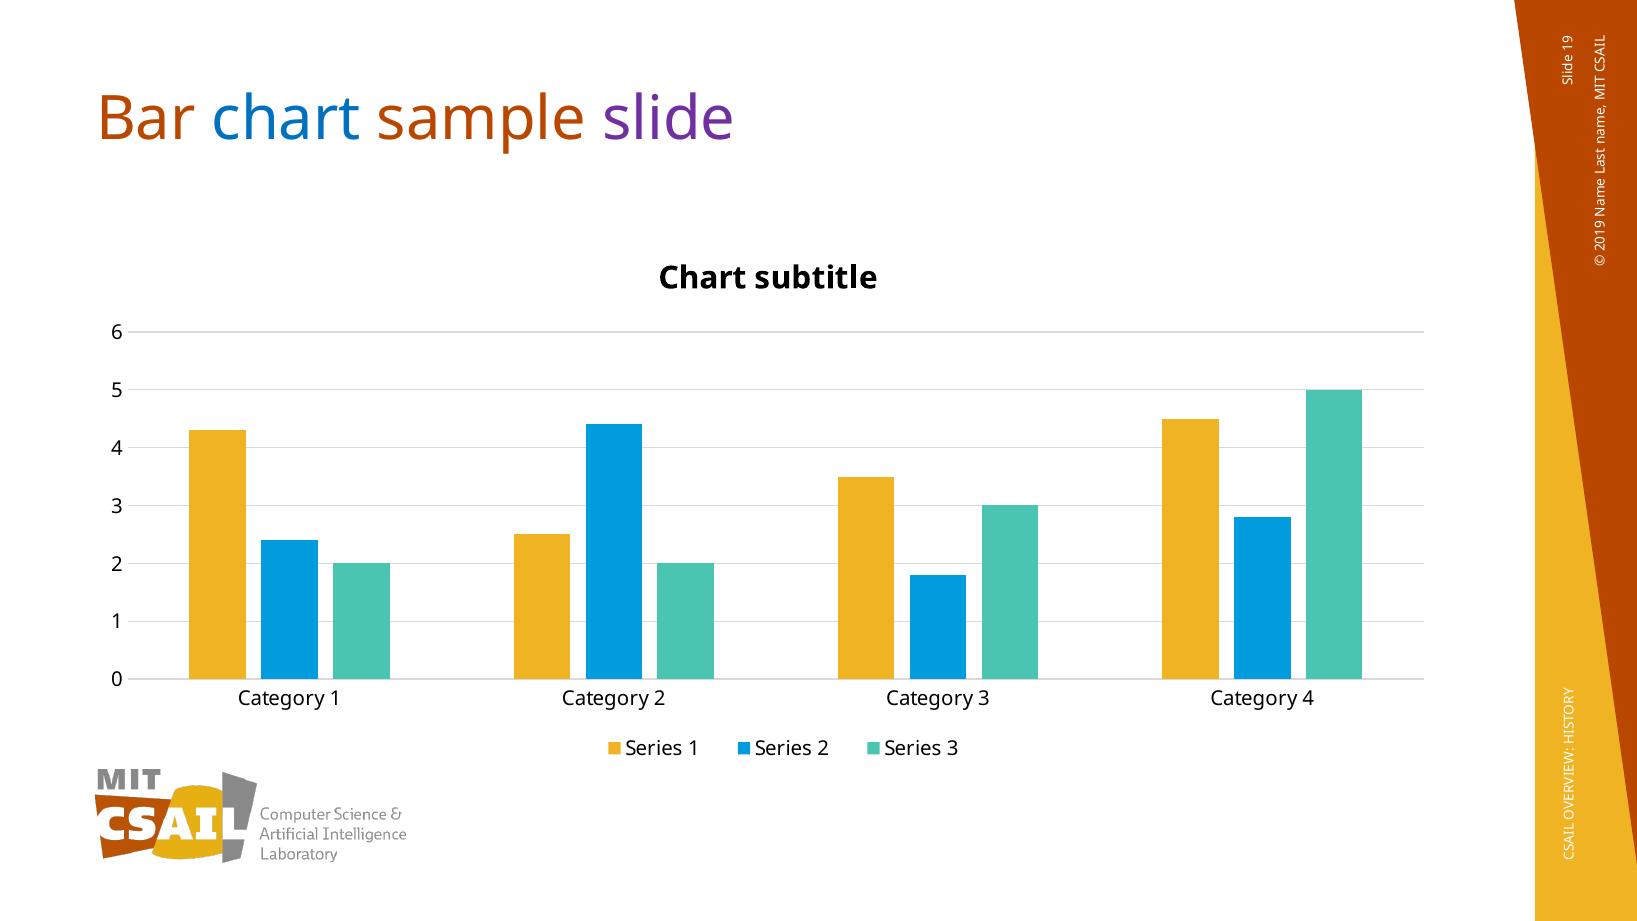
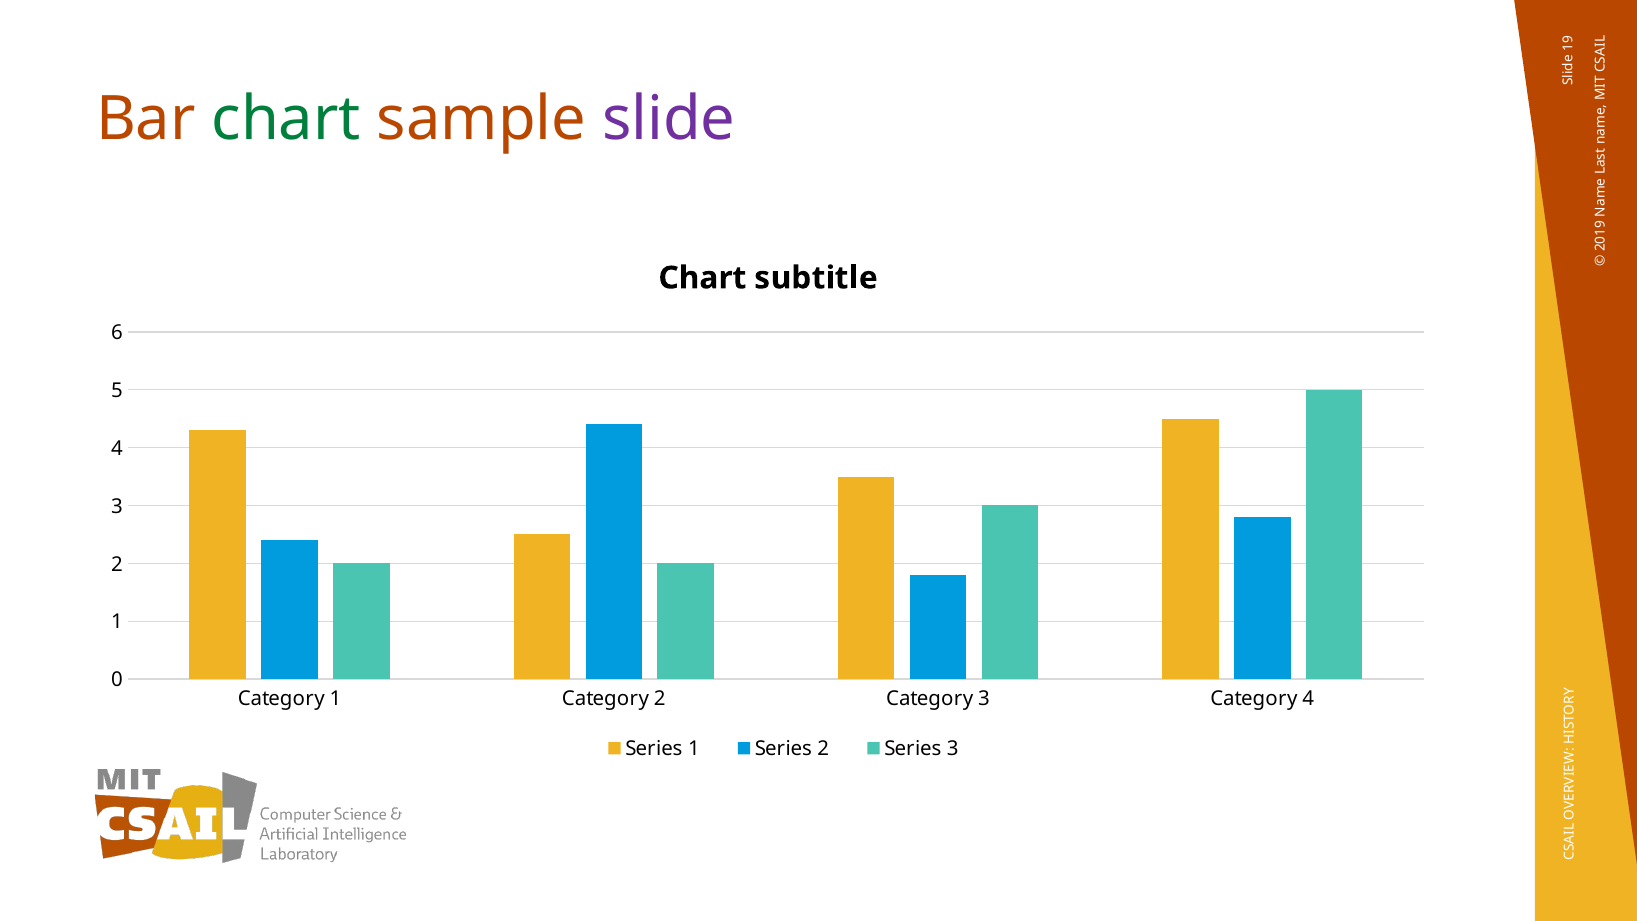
chart at (286, 119) colour: blue -> green
